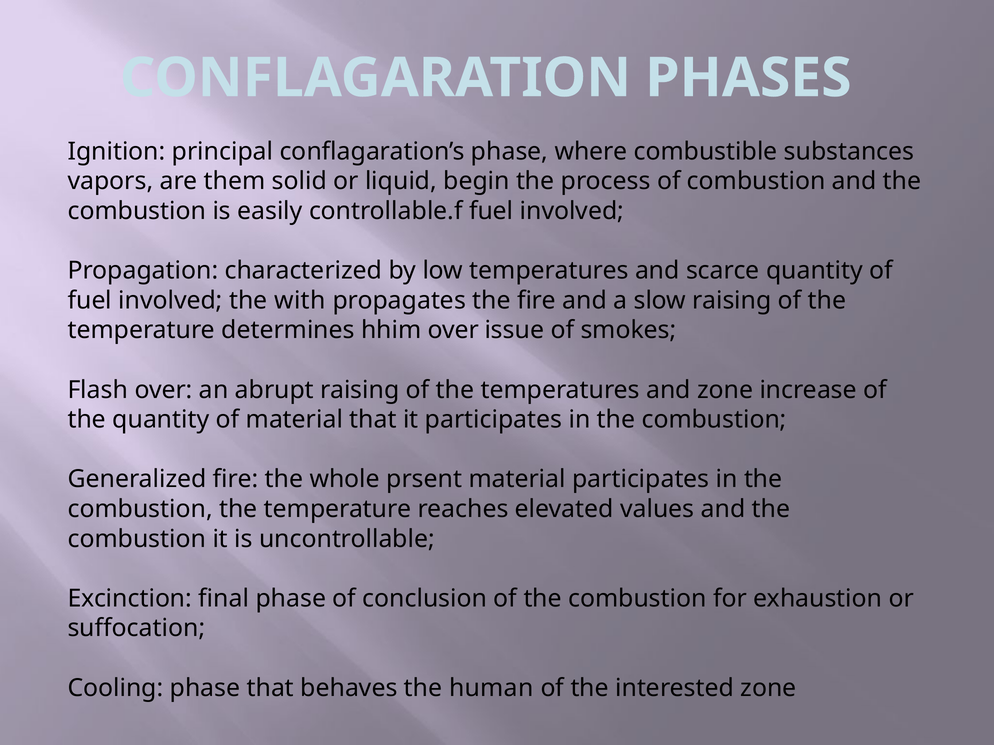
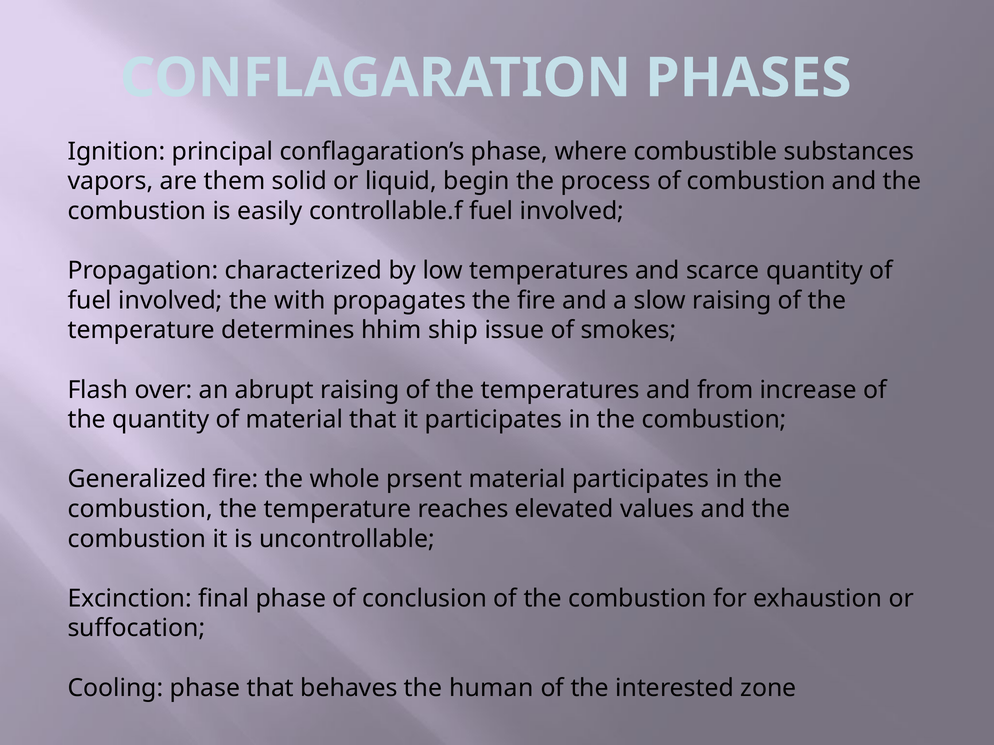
hhim over: over -> ship
and zone: zone -> from
